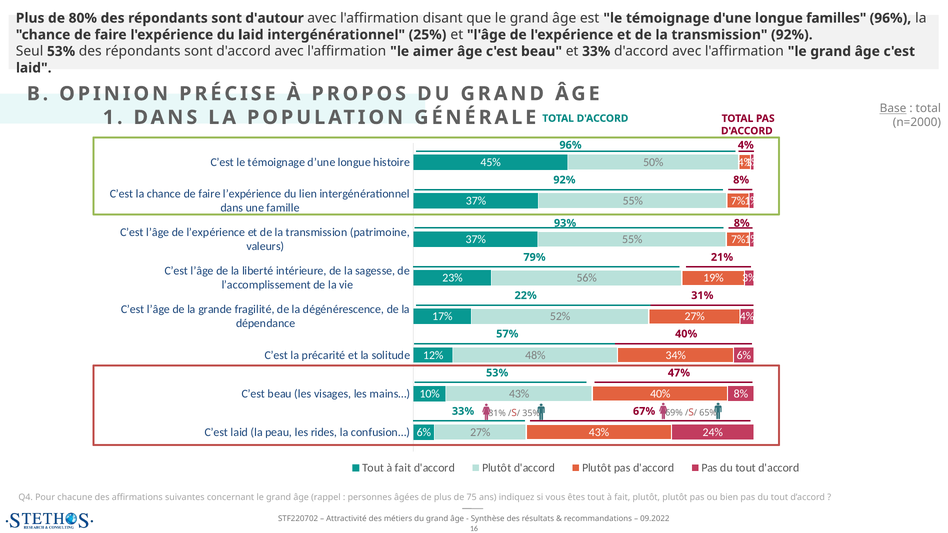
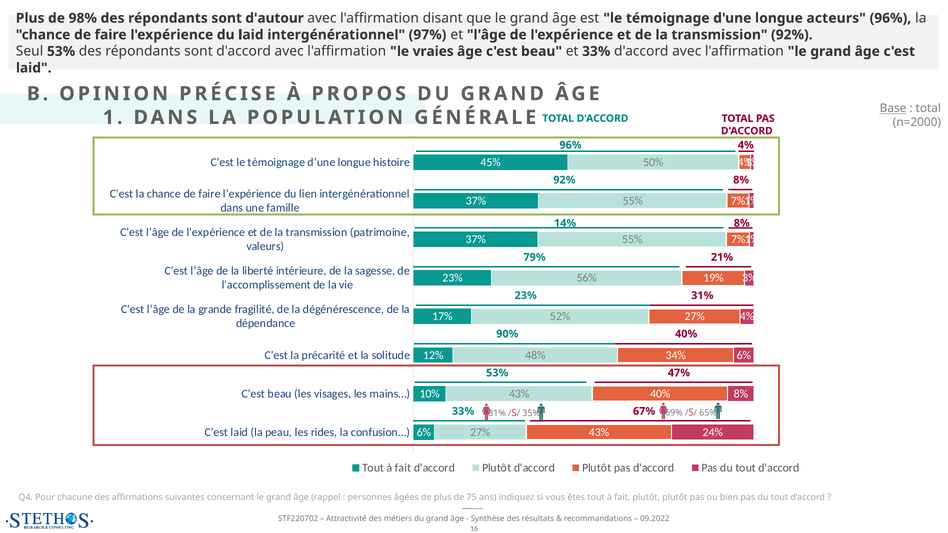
80%: 80% -> 98%
familles: familles -> acteurs
25%: 25% -> 97%
aimer: aimer -> vraies
93%: 93% -> 14%
22% at (526, 296): 22% -> 23%
57%: 57% -> 90%
